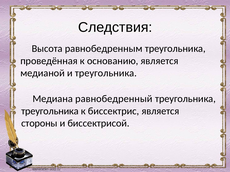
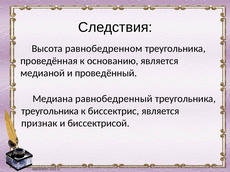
равнобедренным: равнобедренным -> равнобедренном
и треугольника: треугольника -> проведённый
стороны: стороны -> признак
